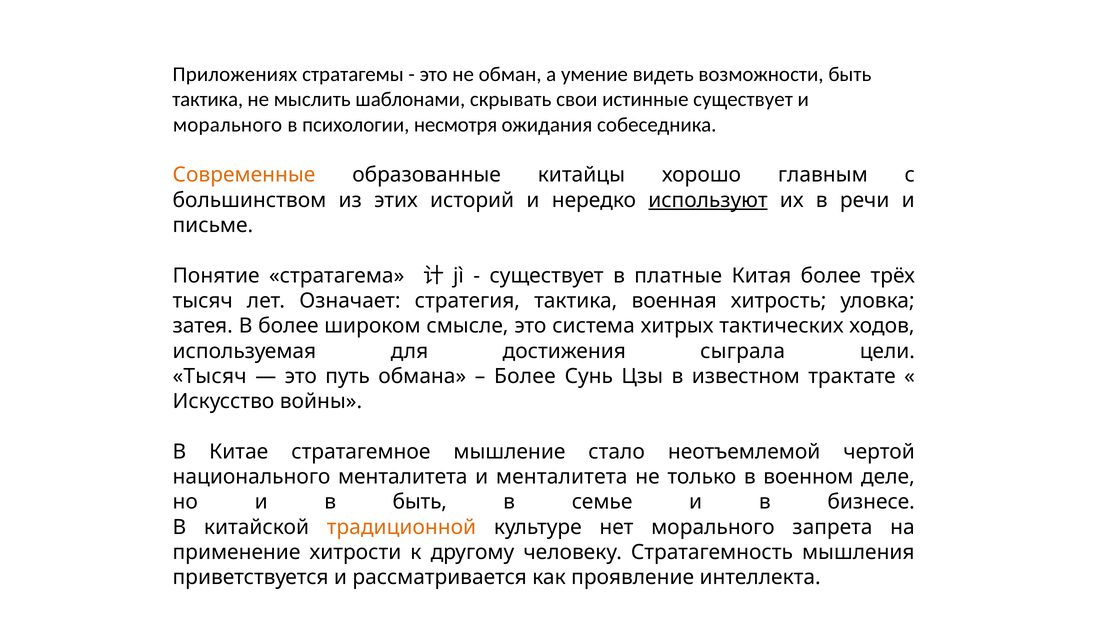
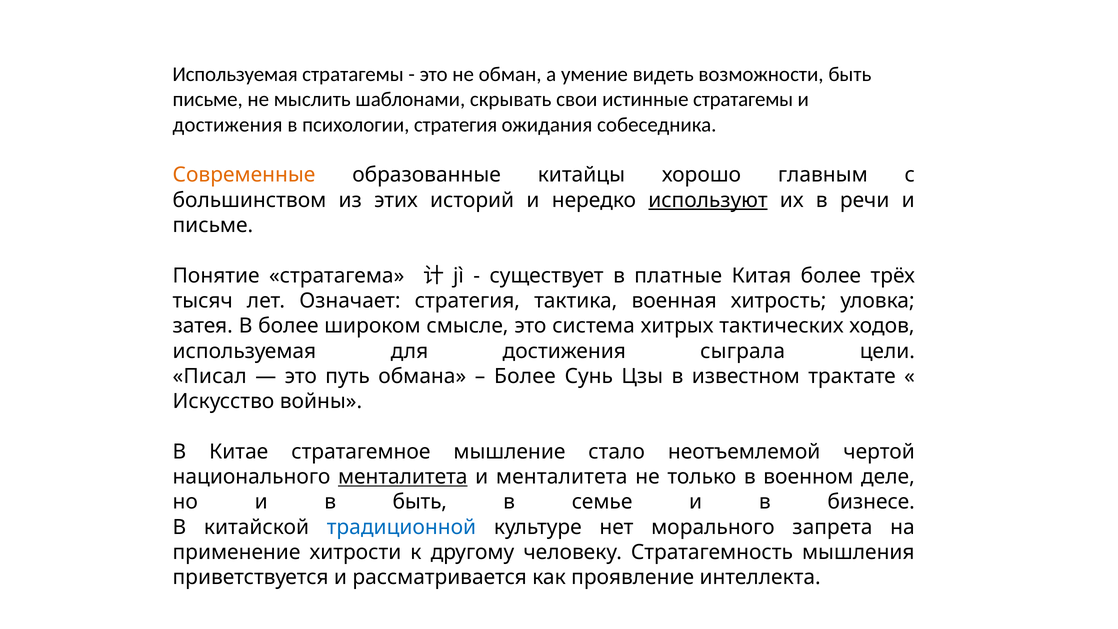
Приложениях at (235, 74): Приложениях -> Используемая
тактика at (208, 99): тактика -> письме
истинные существует: существует -> стратагемы
морального at (228, 125): морального -> достижения
психологии несмотря: несмотря -> стратегия
Тысяч at (210, 376): Тысяч -> Писал
менталитета at (403, 477) underline: none -> present
традиционной colour: orange -> blue
